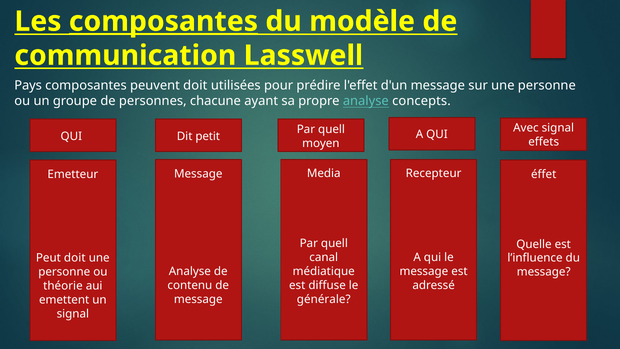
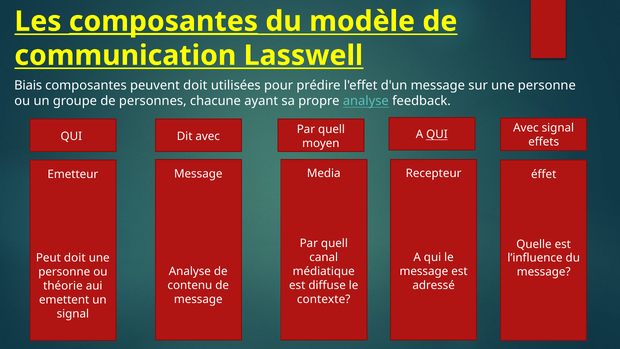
Pays: Pays -> Biais
concepts: concepts -> feedback
QUI at (437, 135) underline: none -> present
Dit petit: petit -> avec
générale: générale -> contexte
